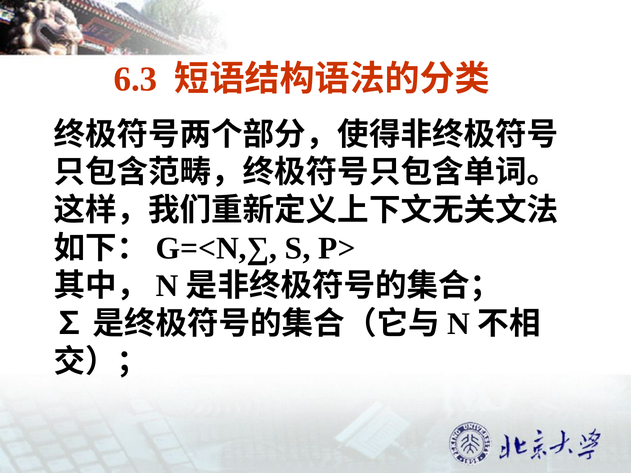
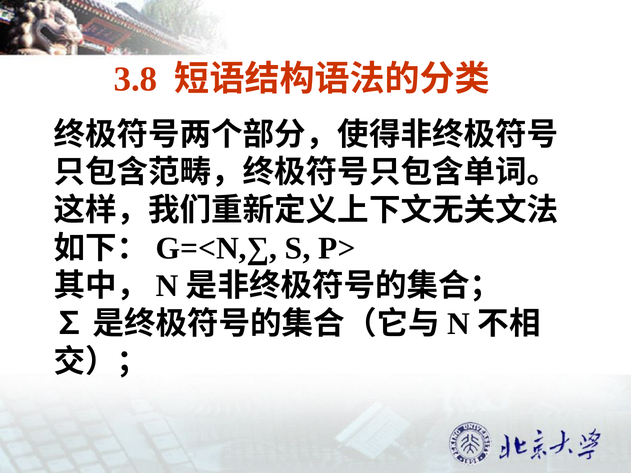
6.3: 6.3 -> 3.8
